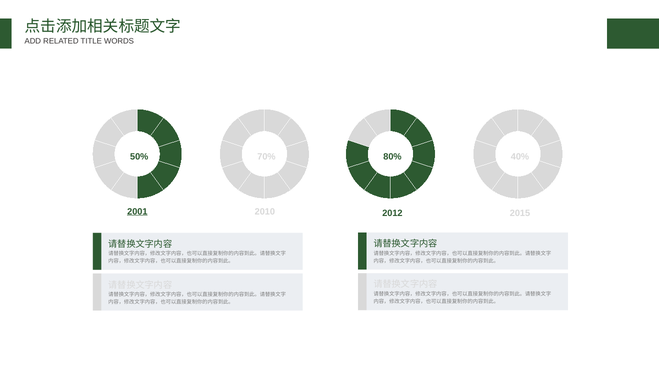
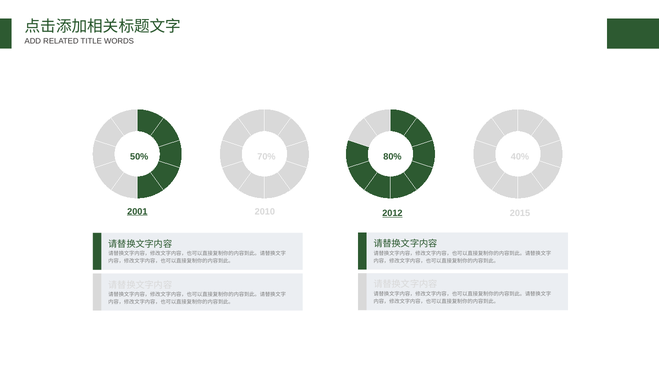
2012 underline: none -> present
